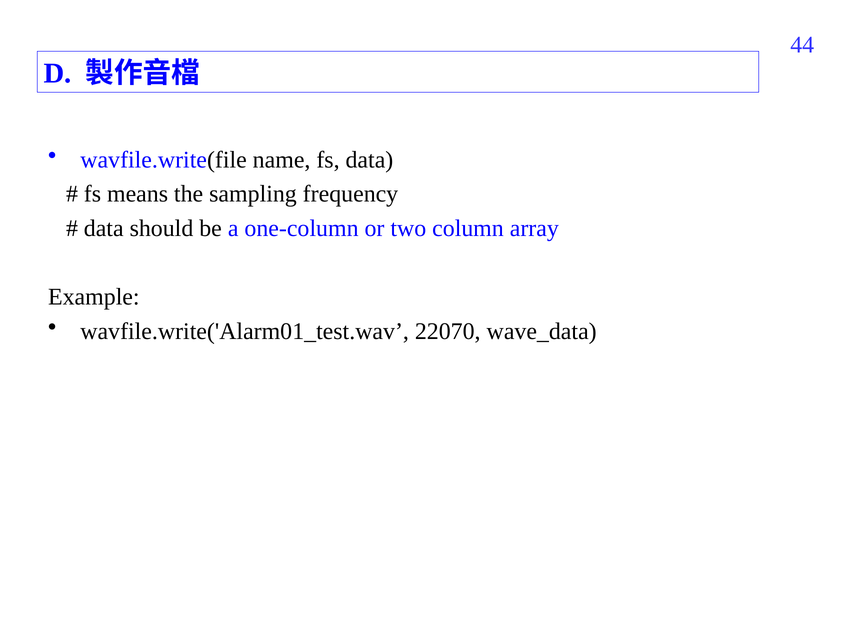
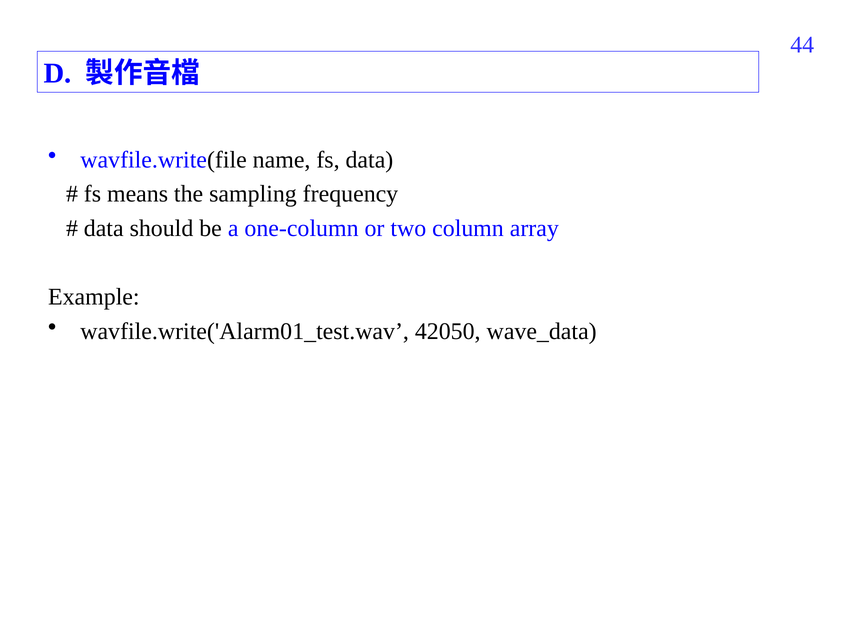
22070: 22070 -> 42050
